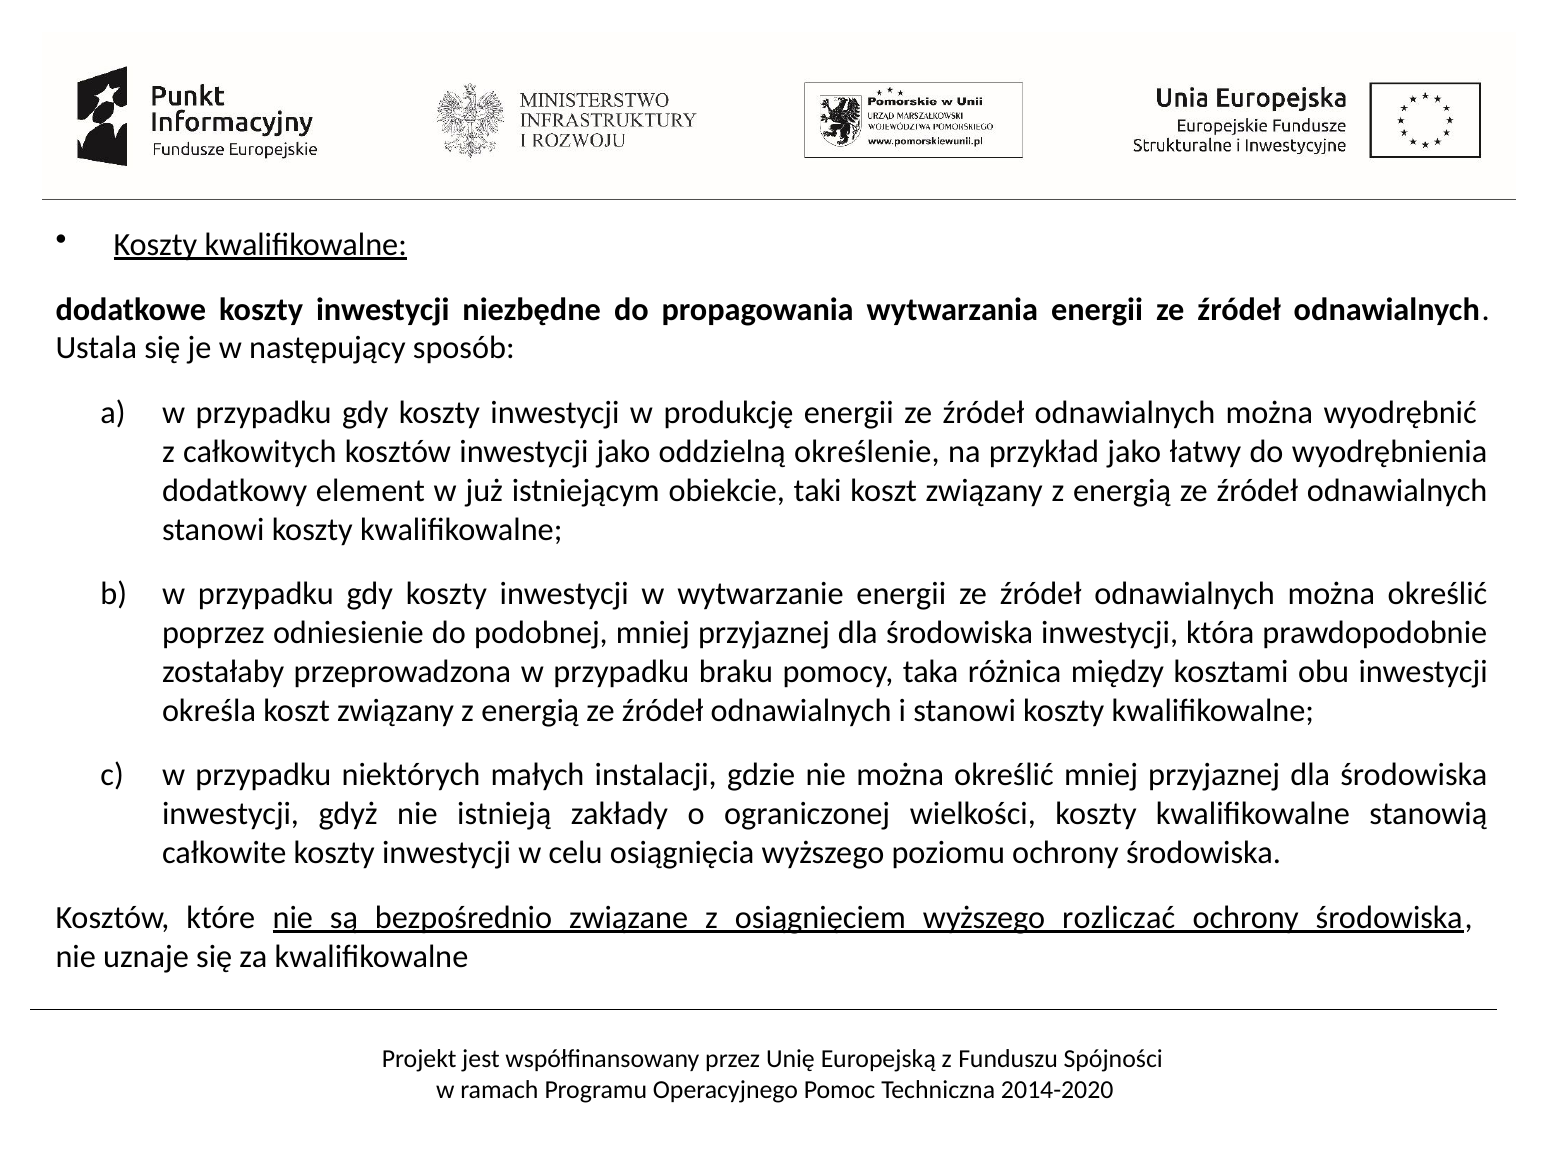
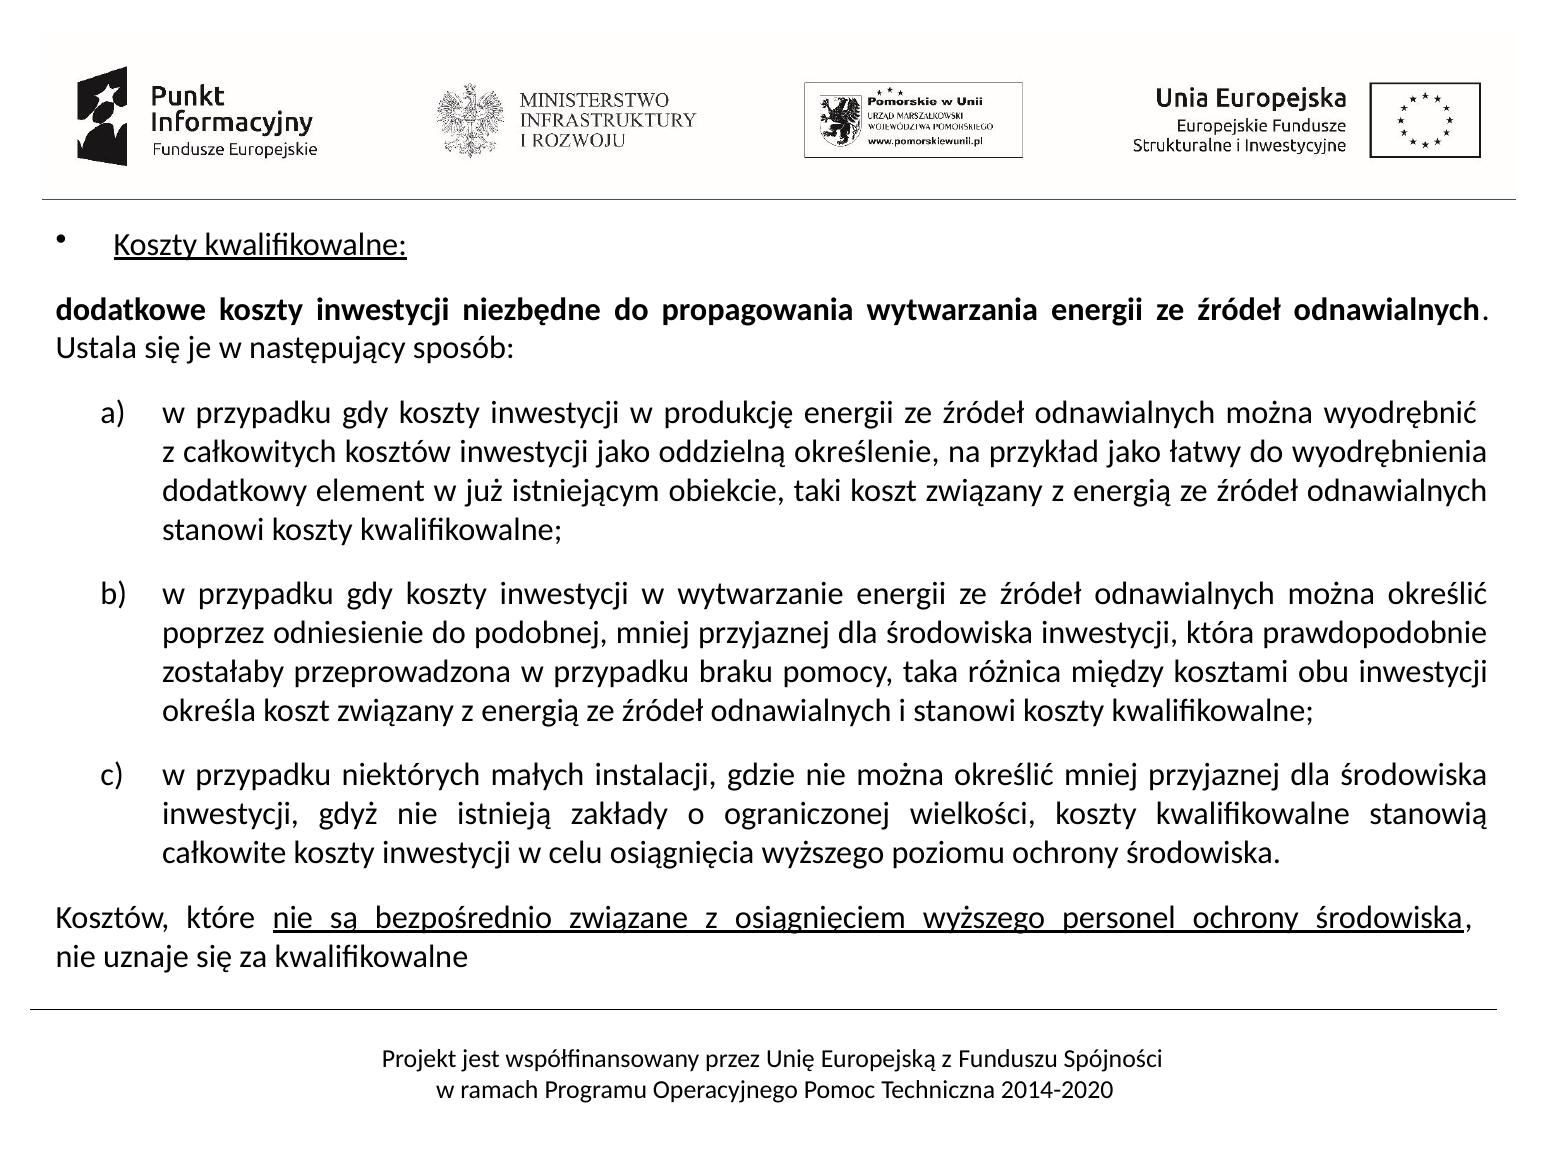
rozliczać: rozliczać -> personel
